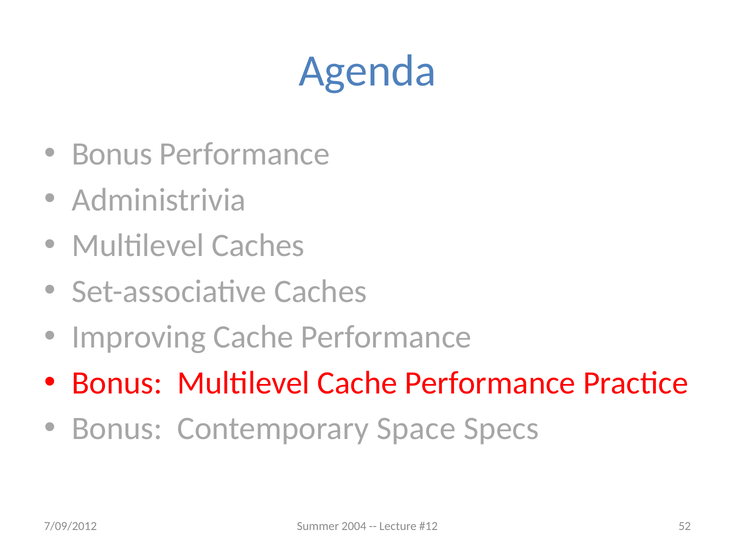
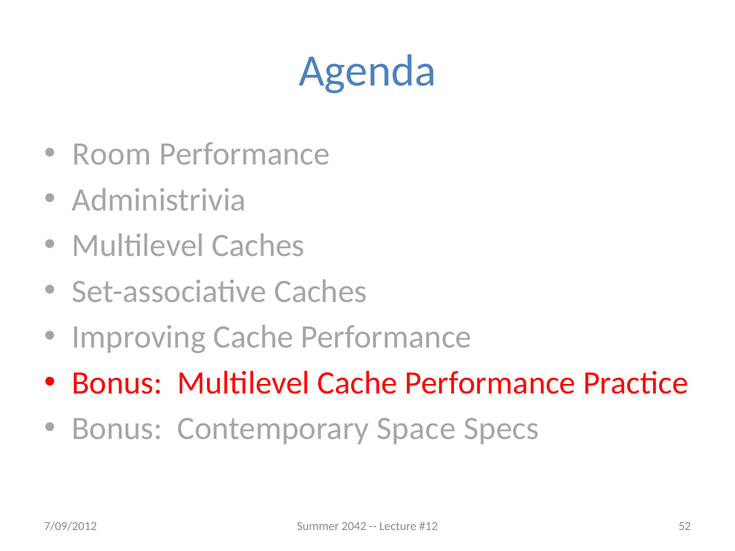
Bonus at (112, 154): Bonus -> Room
2004: 2004 -> 2042
